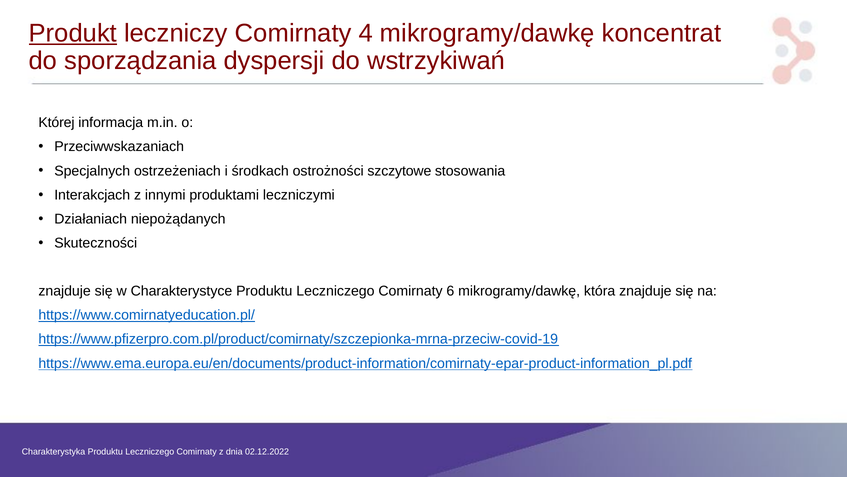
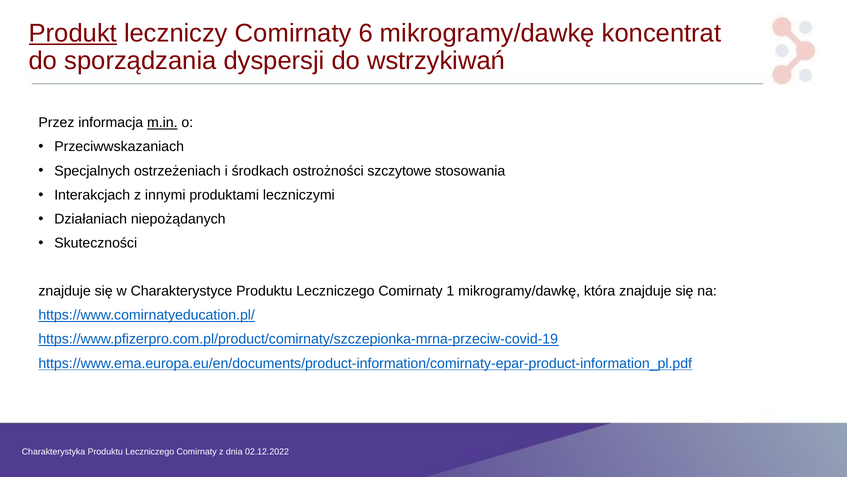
4: 4 -> 6
Której: Której -> Przez
m.in underline: none -> present
6: 6 -> 1
